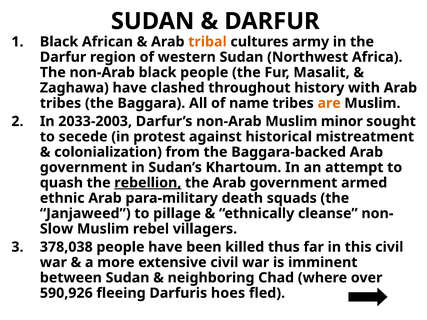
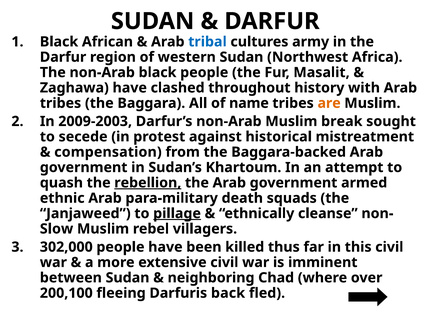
tribal colour: orange -> blue
2033-2003: 2033-2003 -> 2009-2003
minor: minor -> break
colonialization: colonialization -> compensation
pillage underline: none -> present
378,038: 378,038 -> 302,000
590,926: 590,926 -> 200,100
hoes: hoes -> back
